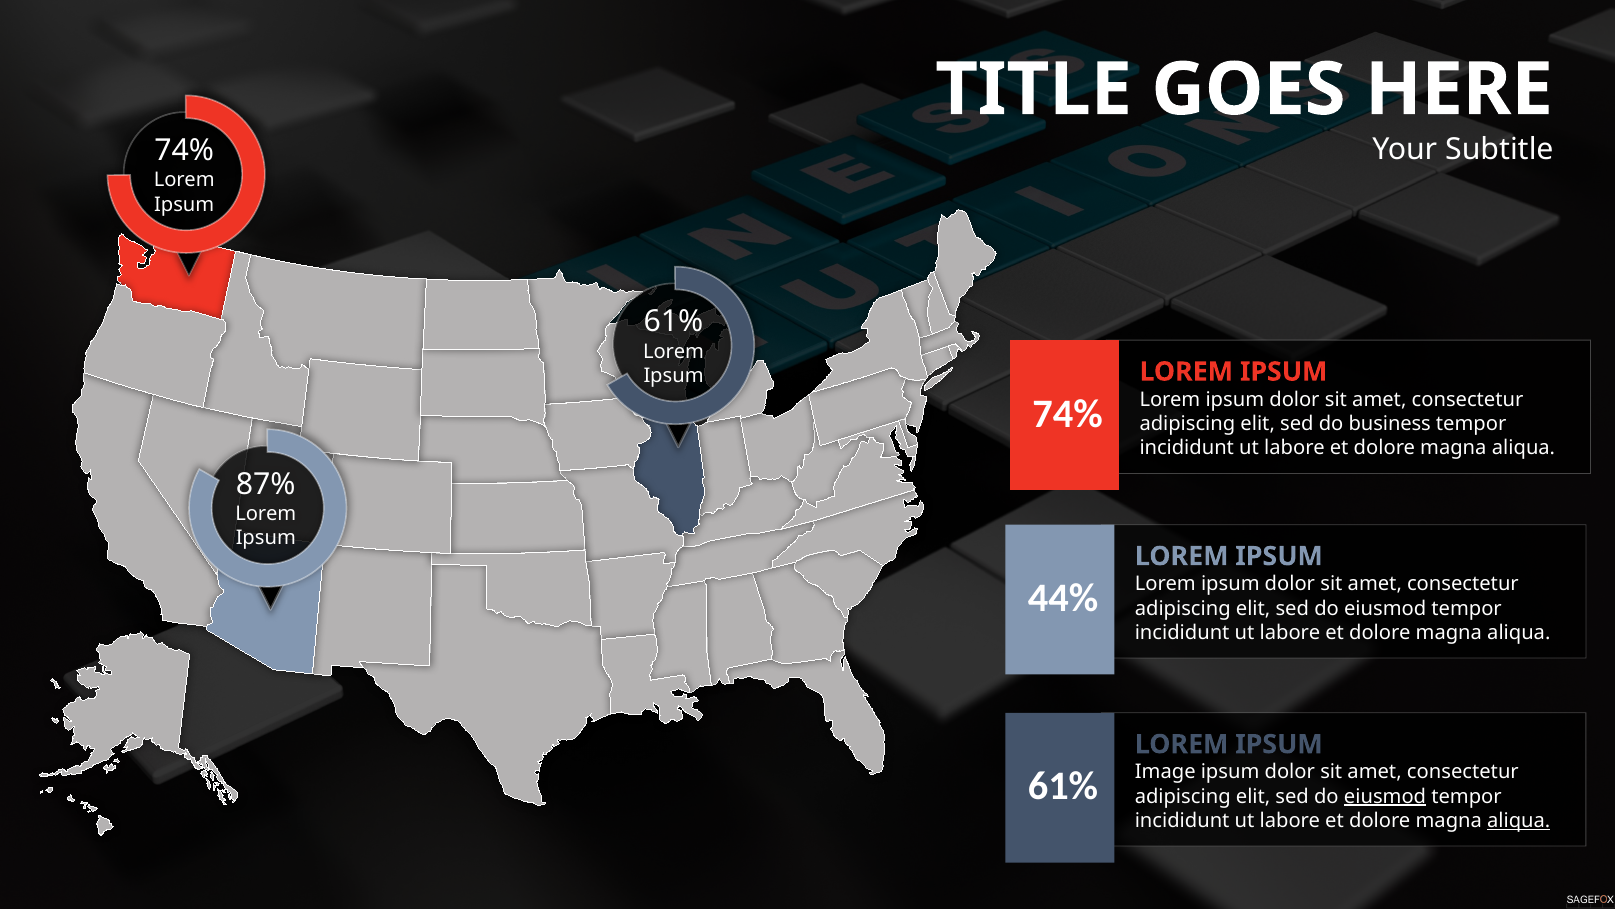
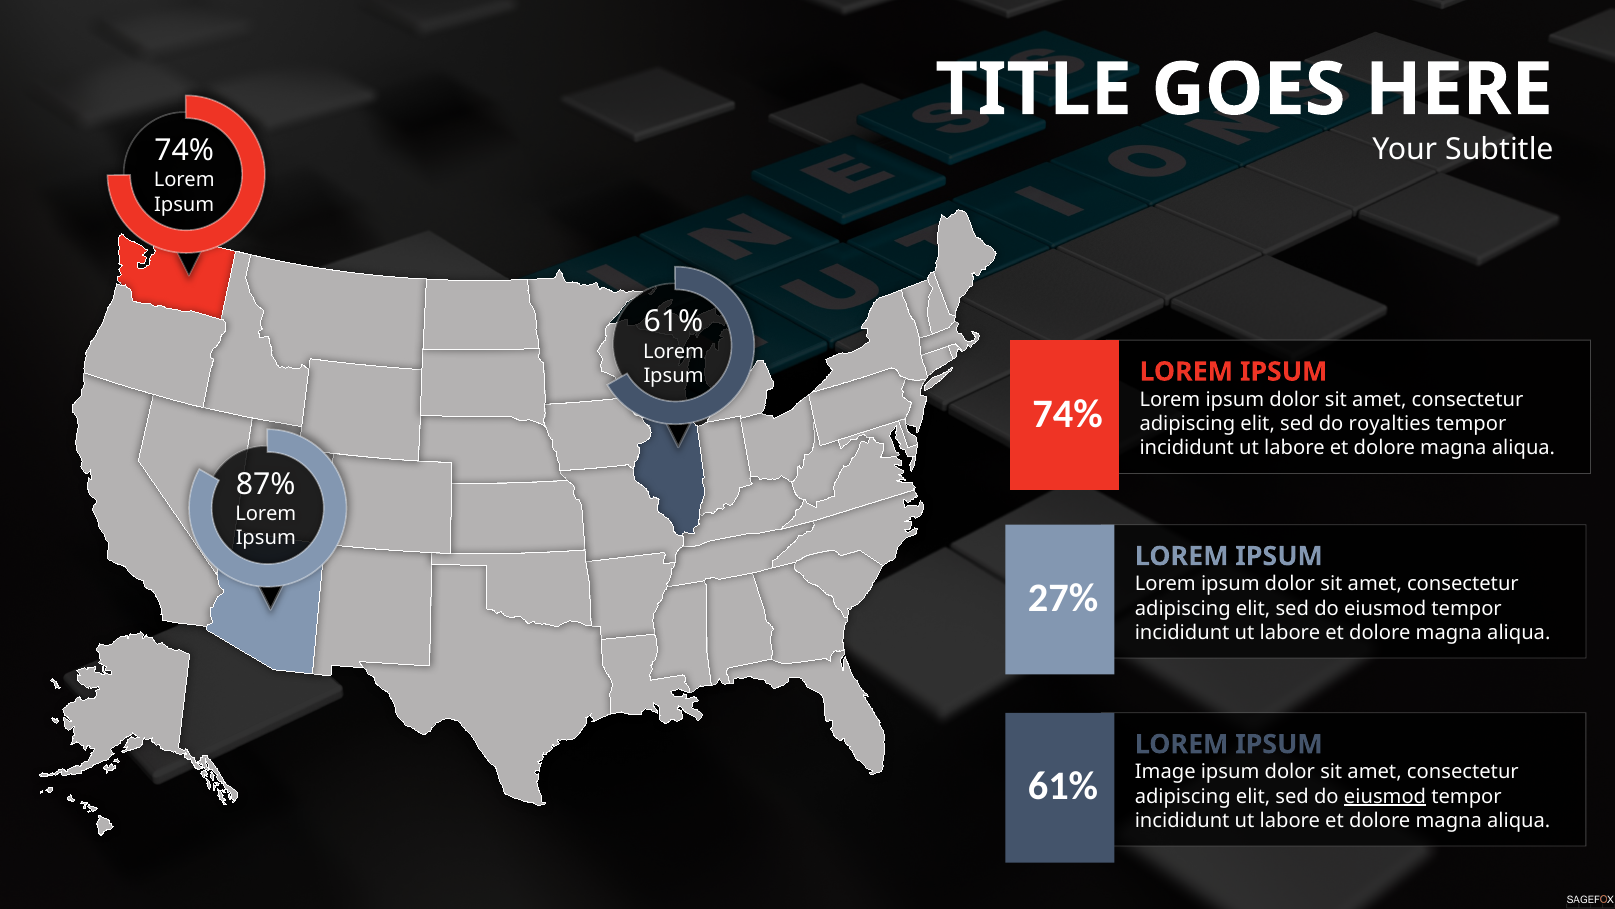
business: business -> royalties
44%: 44% -> 27%
aliqua at (1519, 820) underline: present -> none
